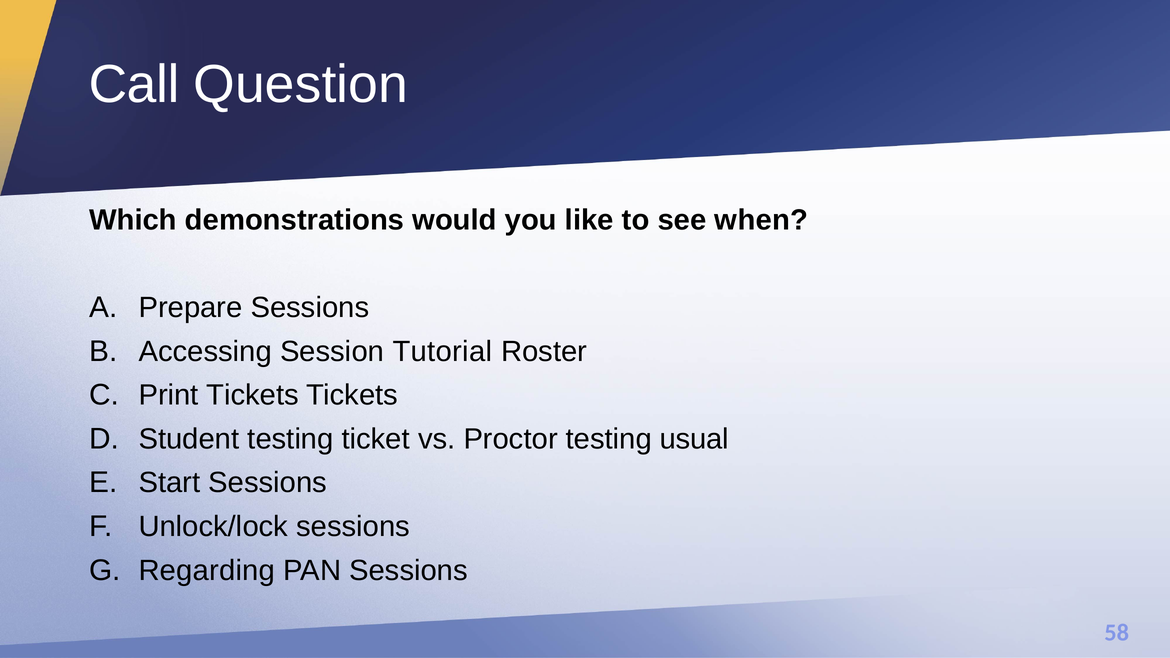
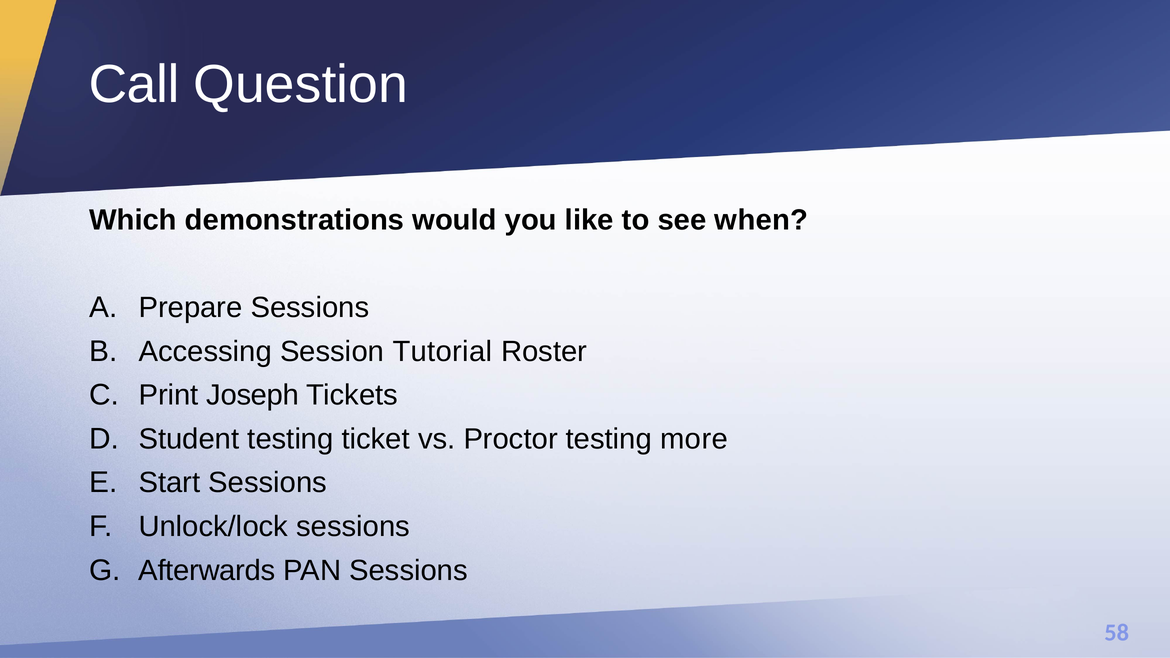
Print Tickets: Tickets -> Joseph
usual: usual -> more
Regarding: Regarding -> Afterwards
